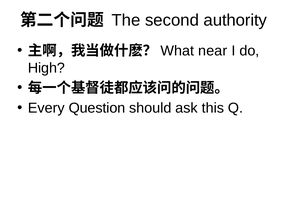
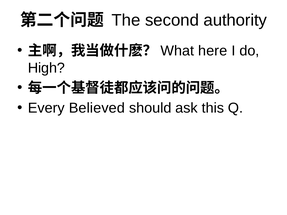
near: near -> here
Question: Question -> Believed
